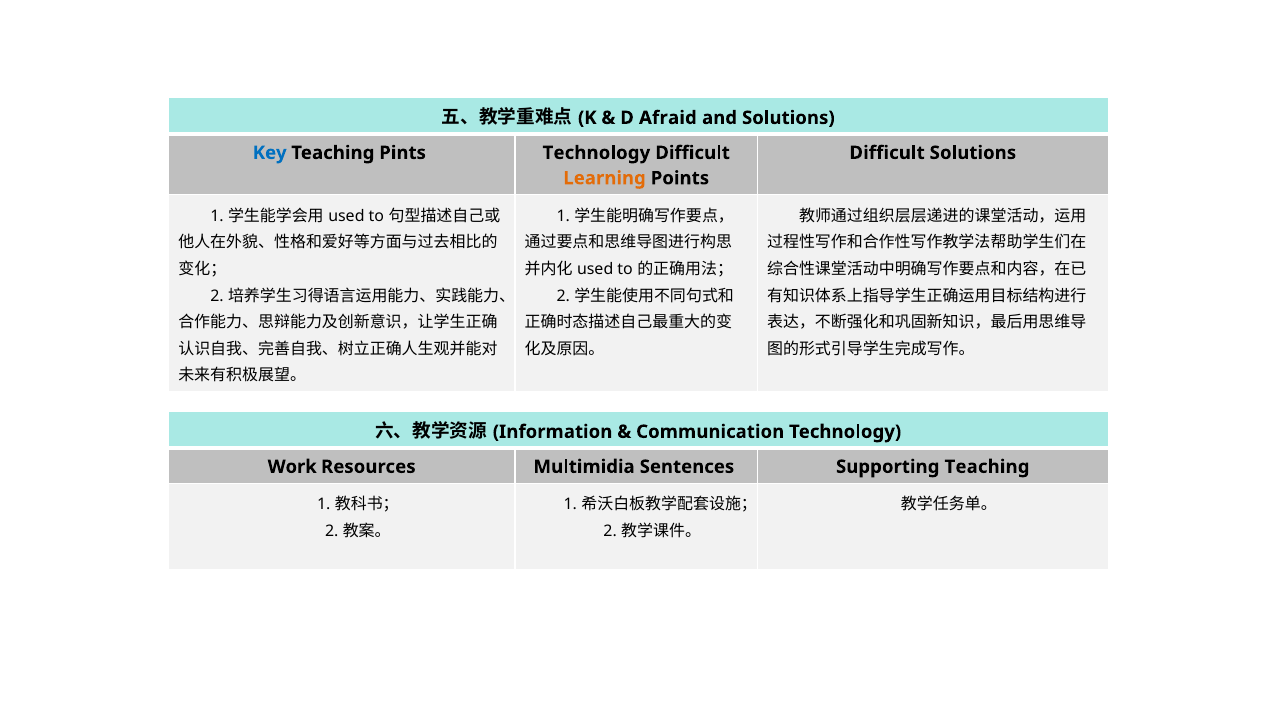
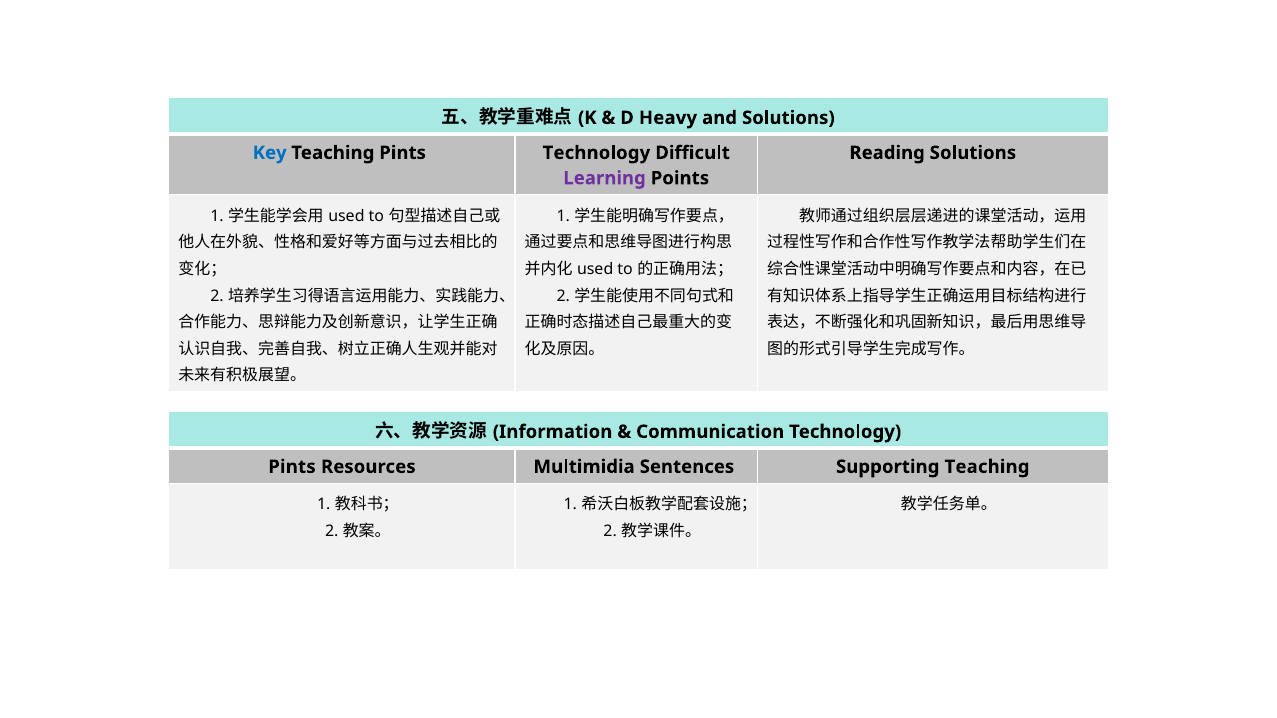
Afraid: Afraid -> Heavy
Difficult at (887, 153): Difficult -> Reading
Learning colour: orange -> purple
Work at (292, 467): Work -> Pints
